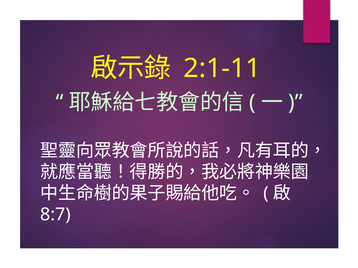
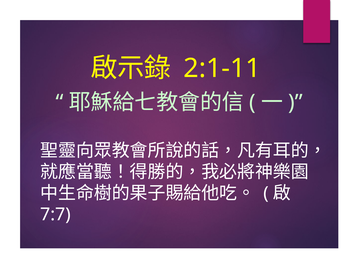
8:7: 8:7 -> 7:7
